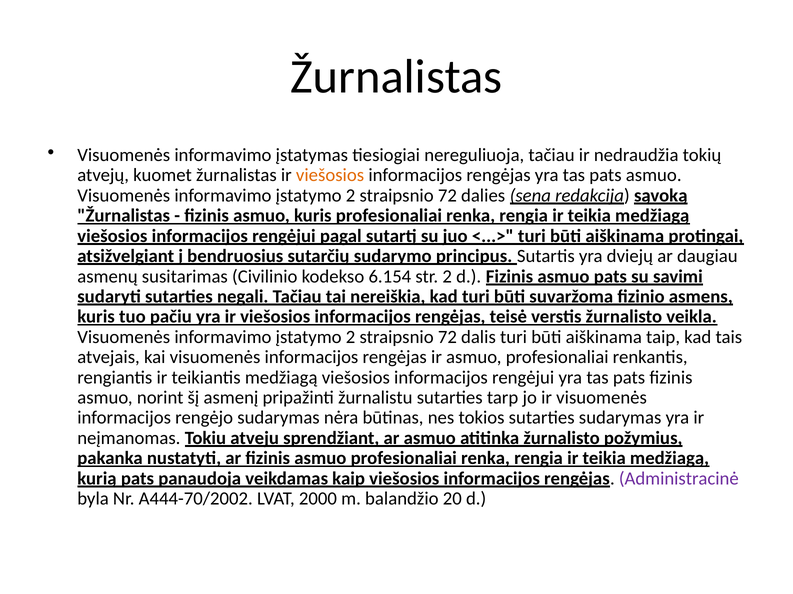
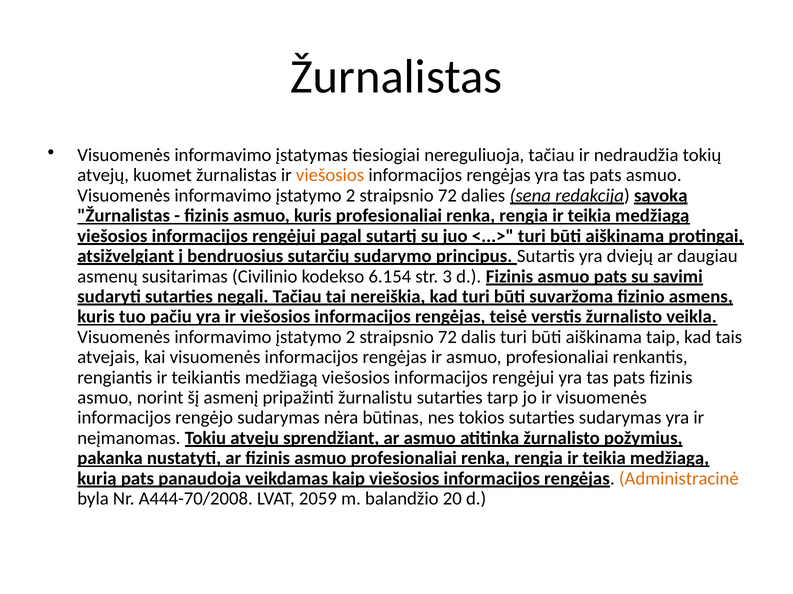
str 2: 2 -> 3
Administracinė colour: purple -> orange
A444-70/2002: A444-70/2002 -> A444-70/2008
2000: 2000 -> 2059
